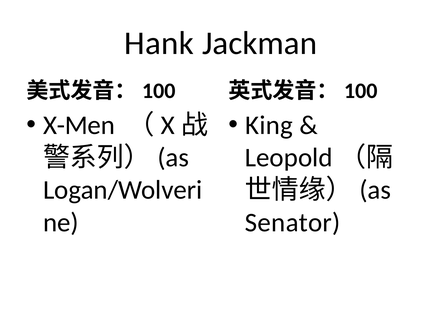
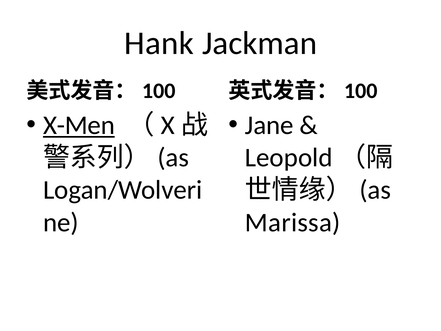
X-Men underline: none -> present
King: King -> Jane
Senator: Senator -> Marissa
